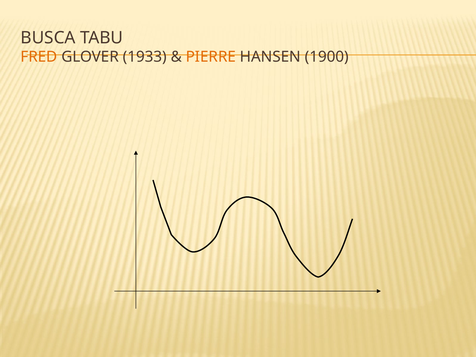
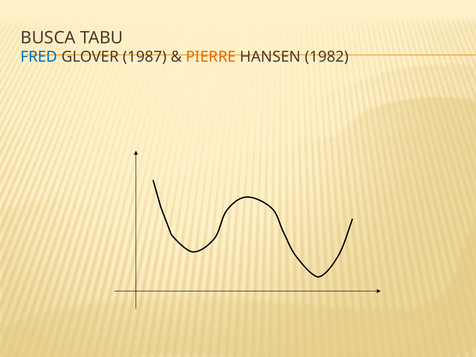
FRED colour: orange -> blue
1933: 1933 -> 1987
1900: 1900 -> 1982
